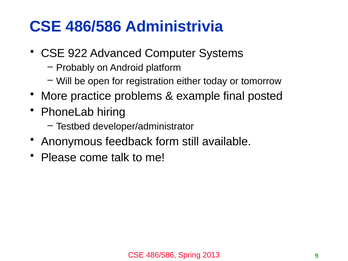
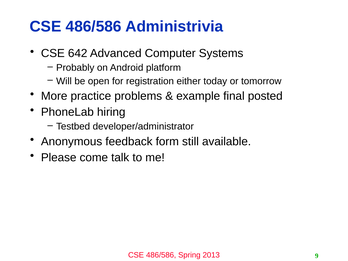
922: 922 -> 642
